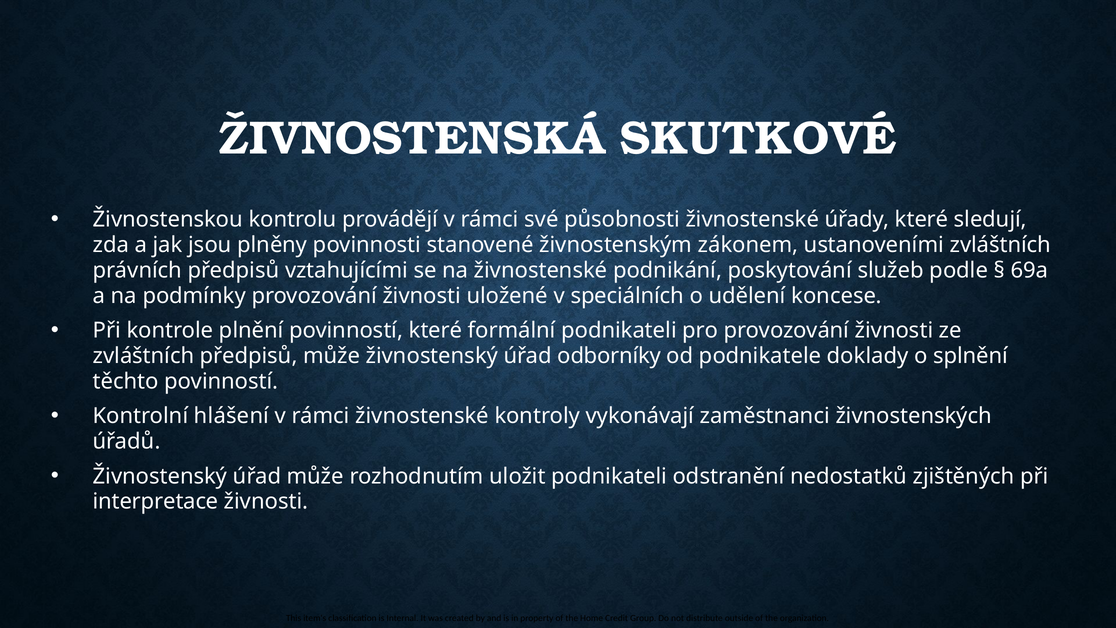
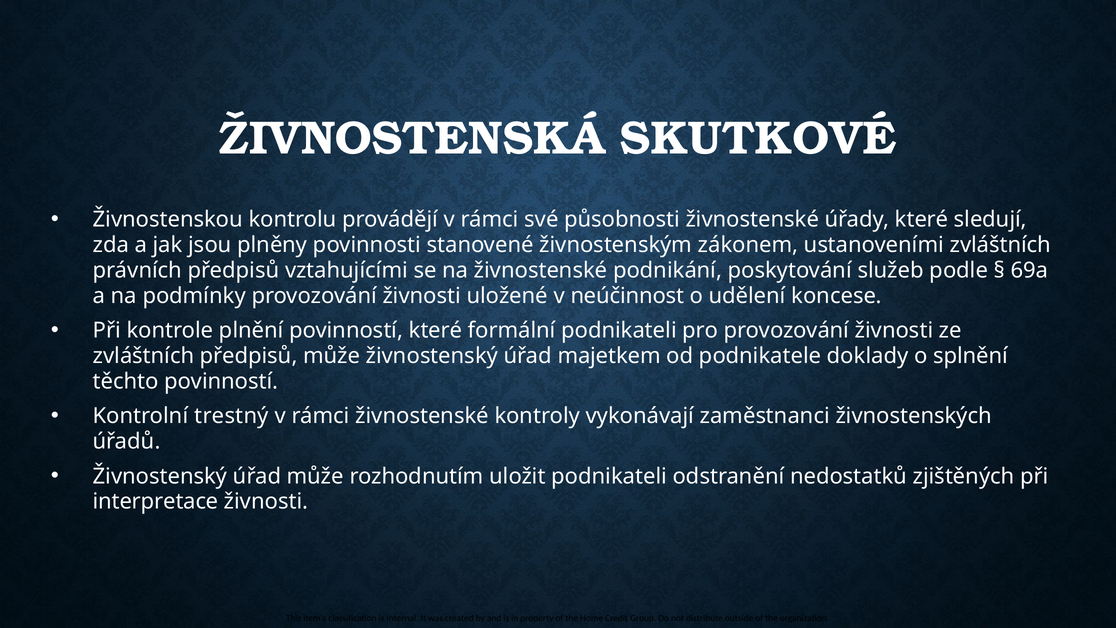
speciálních: speciálních -> neúčinnost
odborníky: odborníky -> majetkem
hlášení: hlášení -> trestný
